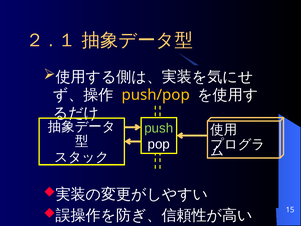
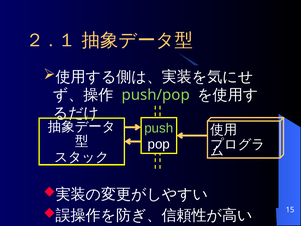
push/pop colour: yellow -> light green
